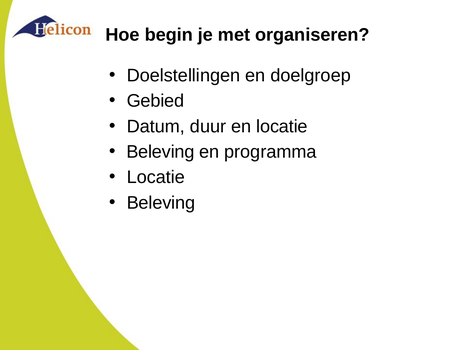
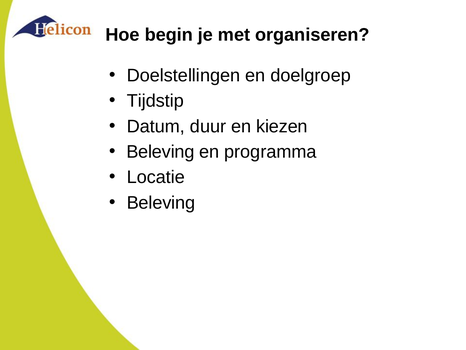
Gebied: Gebied -> Tijdstip
en locatie: locatie -> kiezen
